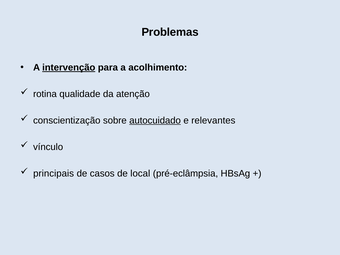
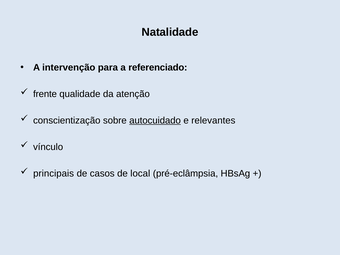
Problemas: Problemas -> Natalidade
intervenção underline: present -> none
acolhimento: acolhimento -> referenciado
rotina: rotina -> frente
